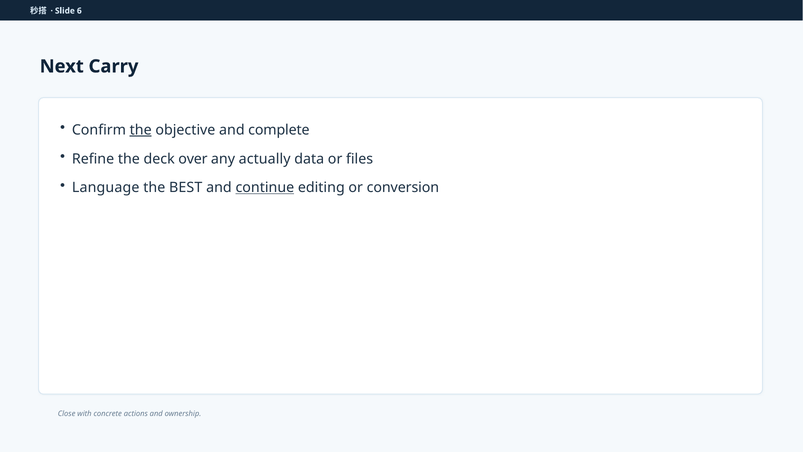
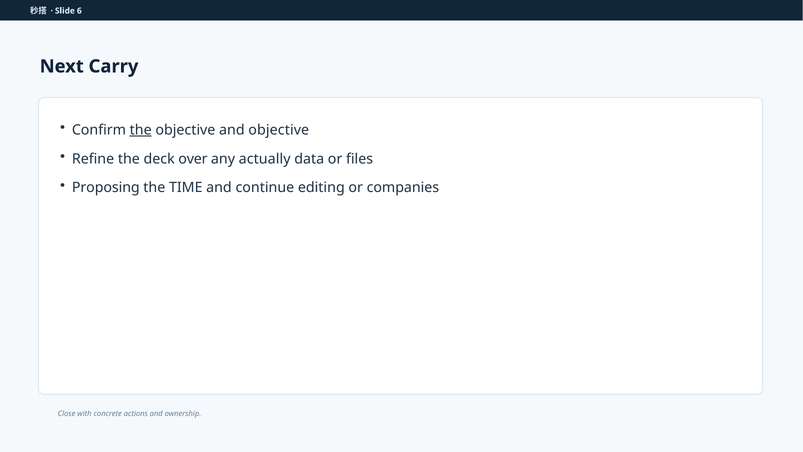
and complete: complete -> objective
Language: Language -> Proposing
BEST: BEST -> TIME
continue underline: present -> none
conversion: conversion -> companies
